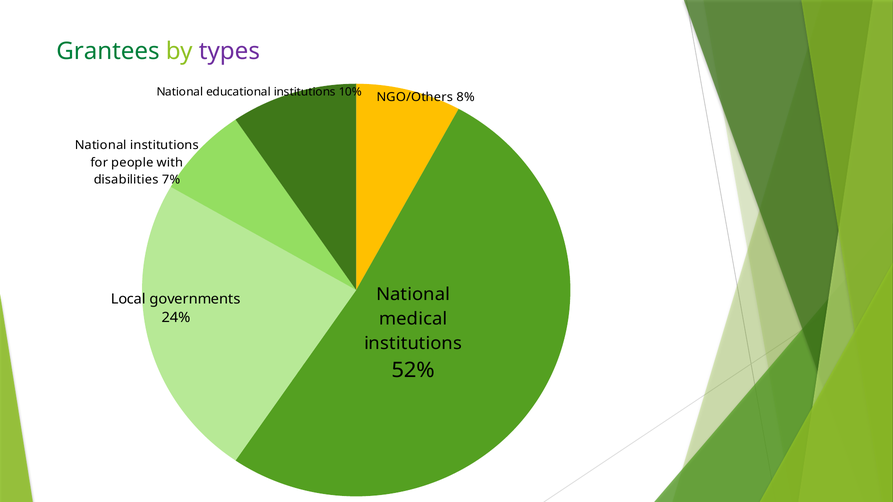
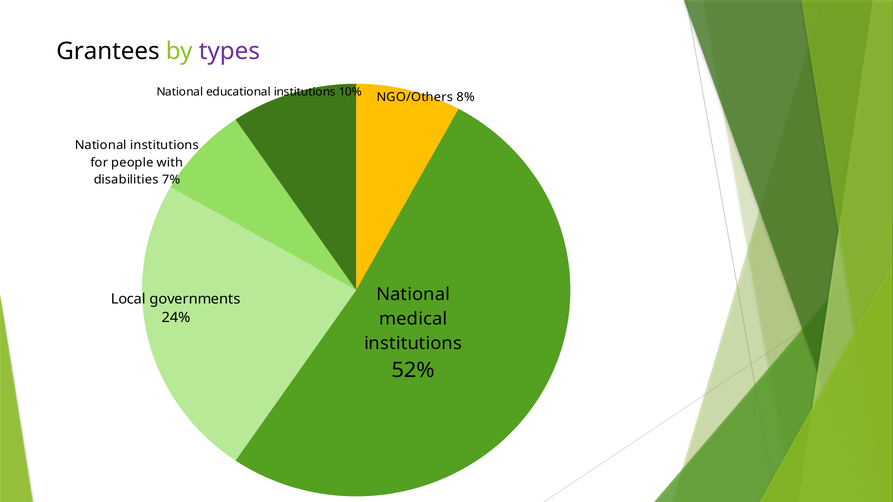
Grantees colour: green -> black
